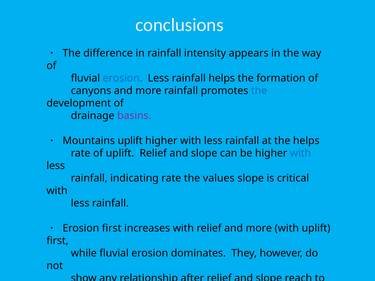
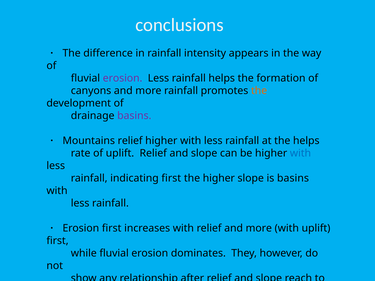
erosion at (123, 78) colour: blue -> purple
the at (259, 91) colour: blue -> orange
Mountains uplift: uplift -> relief
indicating rate: rate -> first
the values: values -> higher
is critical: critical -> basins
